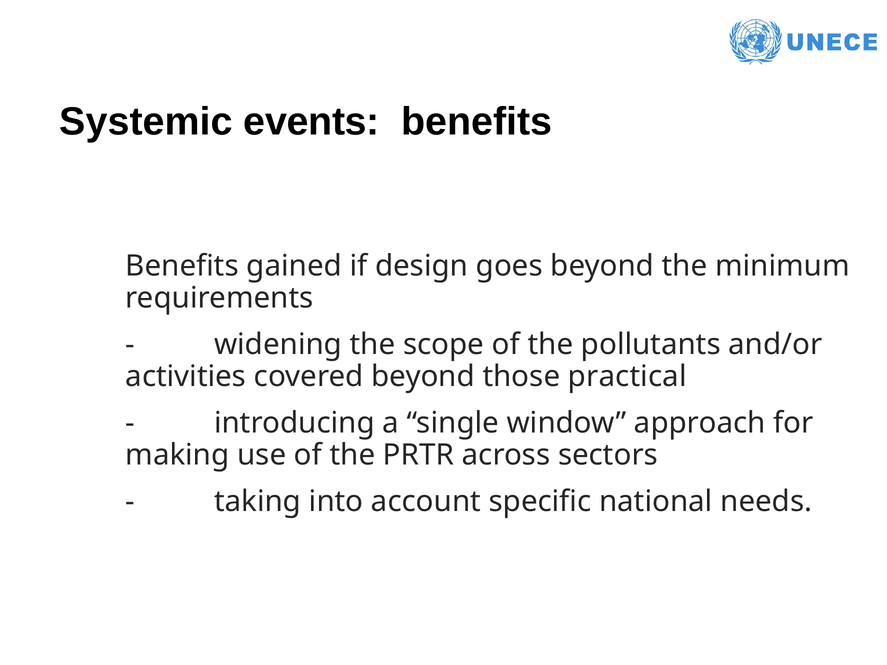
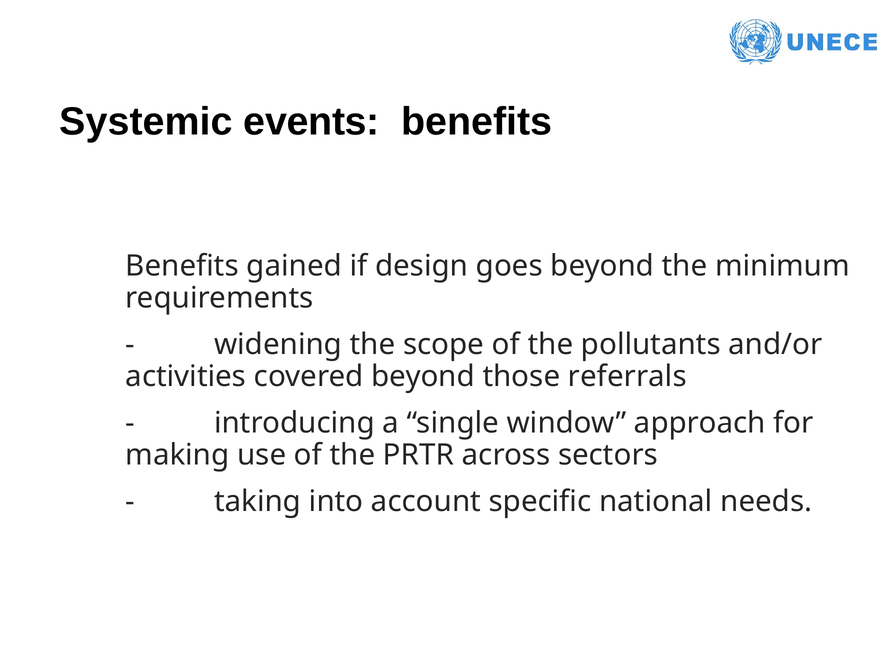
practical: practical -> referrals
